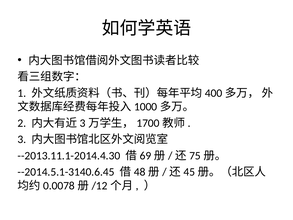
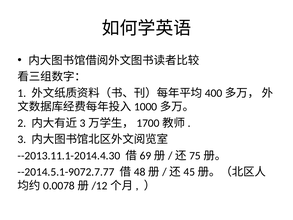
--2014.5.1-3140.6.45: --2014.5.1-3140.6.45 -> --2014.5.1-9072.7.77
